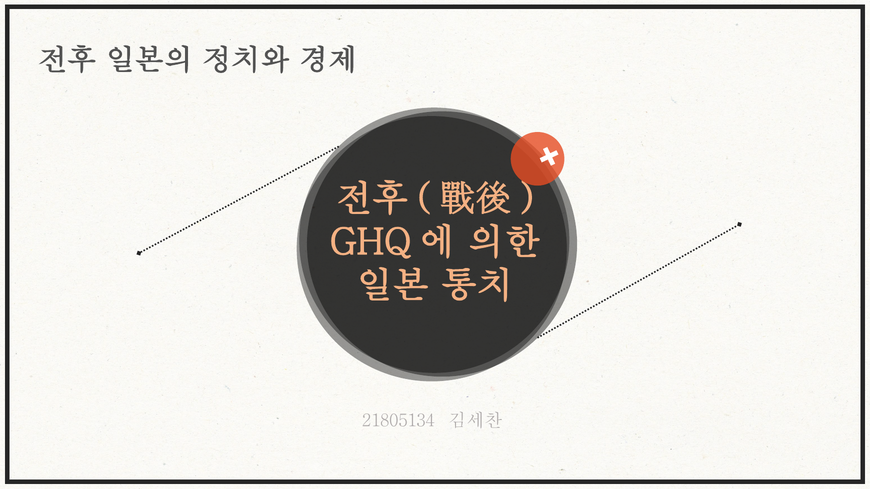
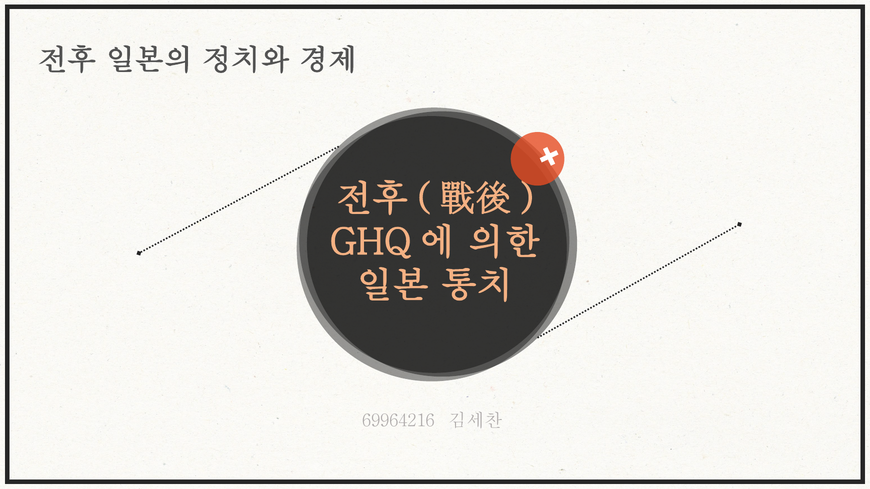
21805134: 21805134 -> 69964216
